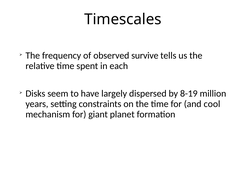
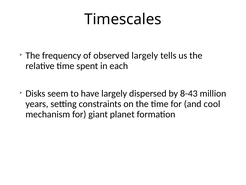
observed survive: survive -> largely
8-19: 8-19 -> 8-43
